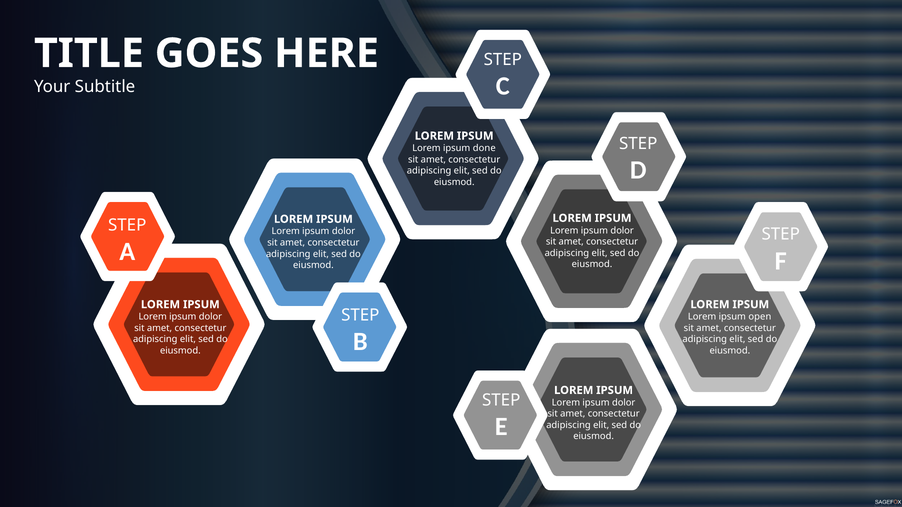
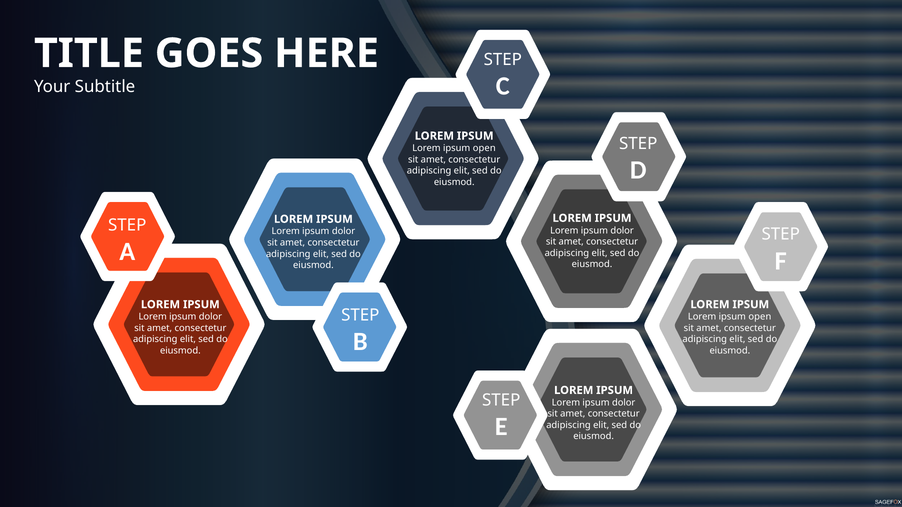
done at (484, 148): done -> open
